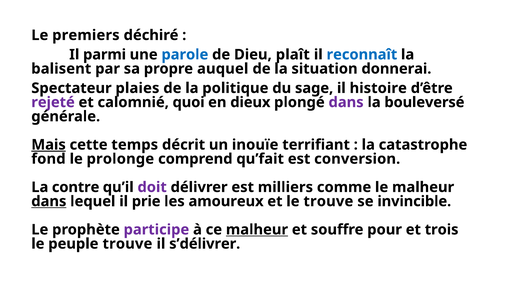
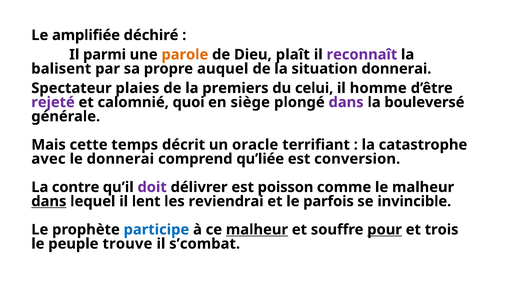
premiers: premiers -> amplifiée
parole colour: blue -> orange
reconnaît colour: blue -> purple
politique: politique -> premiers
sage: sage -> celui
histoire: histoire -> homme
dieux: dieux -> siège
Mais underline: present -> none
inouïe: inouïe -> oracle
fond: fond -> avec
le prolonge: prolonge -> donnerai
qu’fait: qu’fait -> qu’liée
milliers: milliers -> poisson
prie: prie -> lent
amoureux: amoureux -> reviendrai
le trouve: trouve -> parfois
participe colour: purple -> blue
pour underline: none -> present
s’délivrer: s’délivrer -> s’combat
